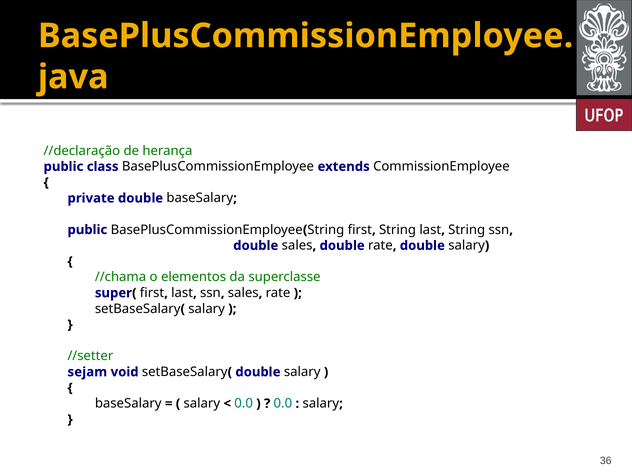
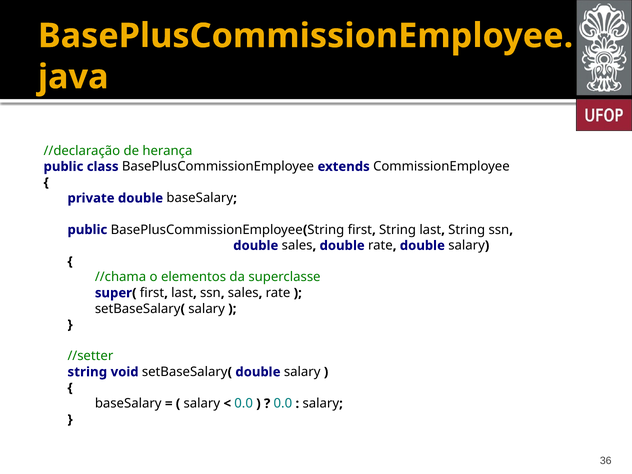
sejam at (87, 372): sejam -> string
